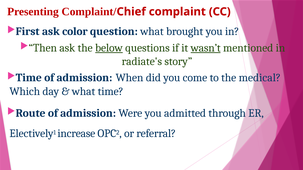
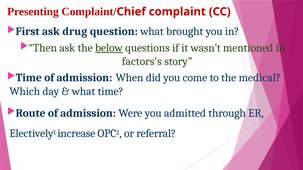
color: color -> drug
wasn’t underline: present -> none
radiate's: radiate's -> factors's
